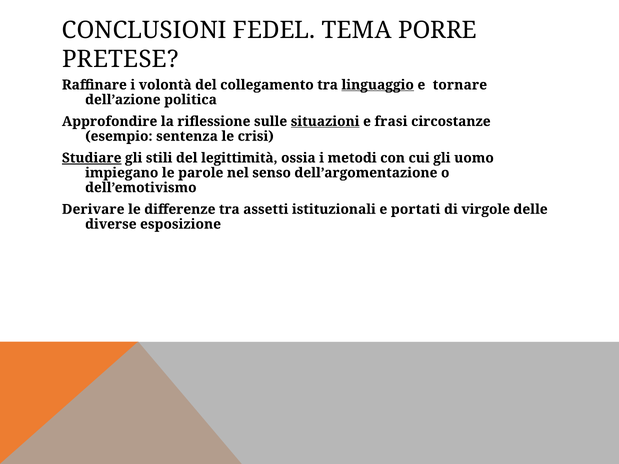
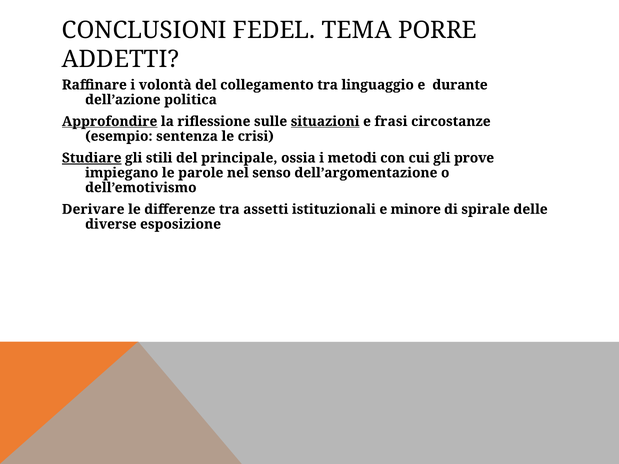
PRETESE: PRETESE -> ADDETTI
linguaggio underline: present -> none
tornare: tornare -> durante
Approfondire underline: none -> present
legittimità: legittimità -> principale
uomo: uomo -> prove
portati: portati -> minore
virgole: virgole -> spirale
